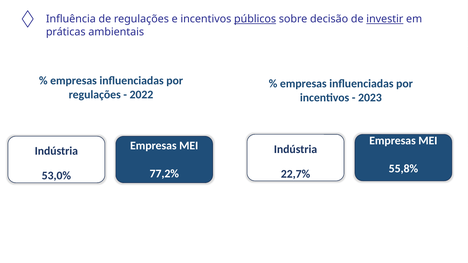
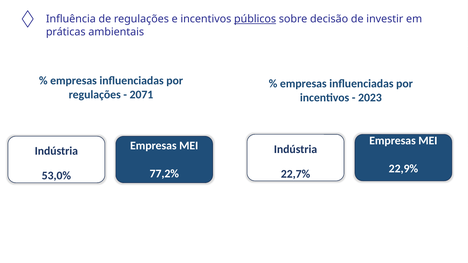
investir underline: present -> none
2022: 2022 -> 2071
55,8%: 55,8% -> 22,9%
